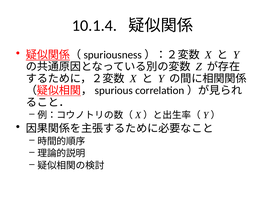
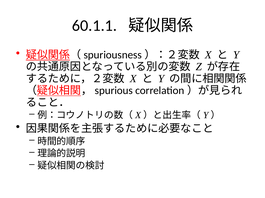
10.1.4: 10.1.4 -> 60.1.1
